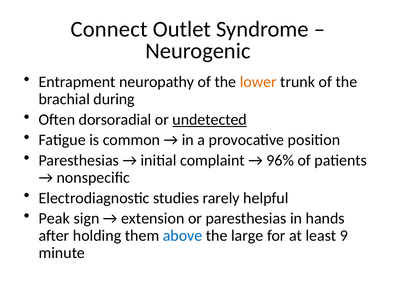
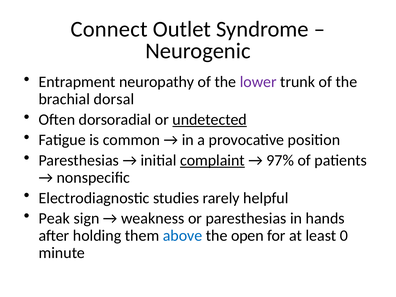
lower colour: orange -> purple
during: during -> dorsal
complaint underline: none -> present
96%: 96% -> 97%
extension: extension -> weakness
large: large -> open
9: 9 -> 0
